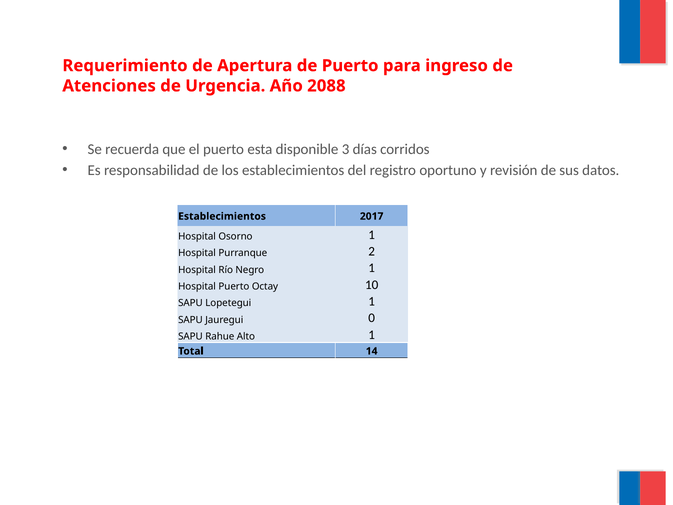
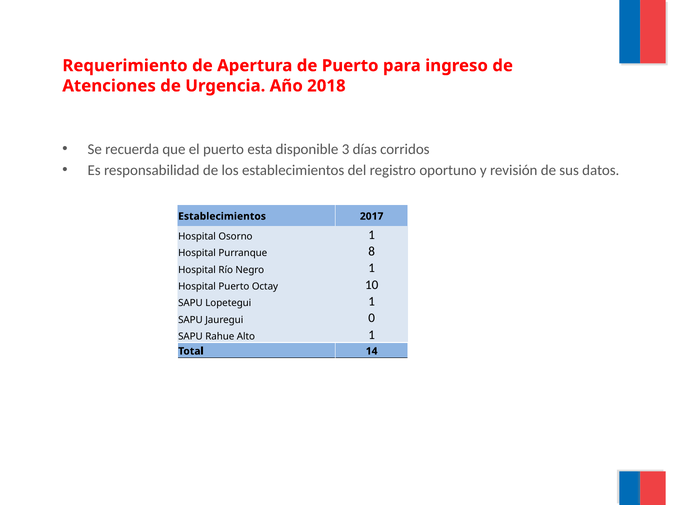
2088: 2088 -> 2018
2: 2 -> 8
